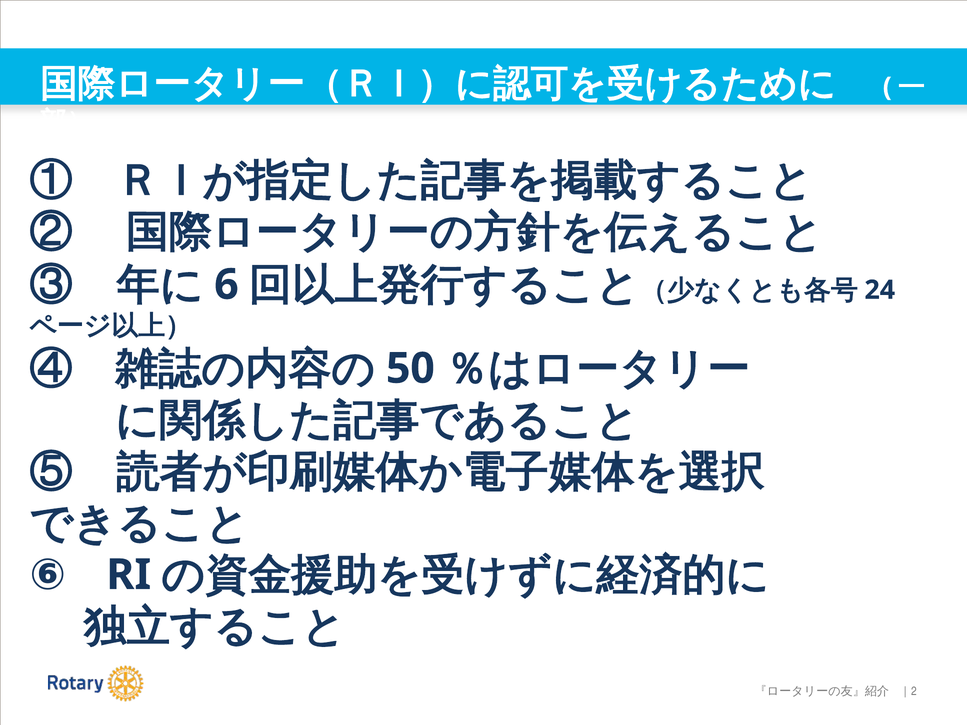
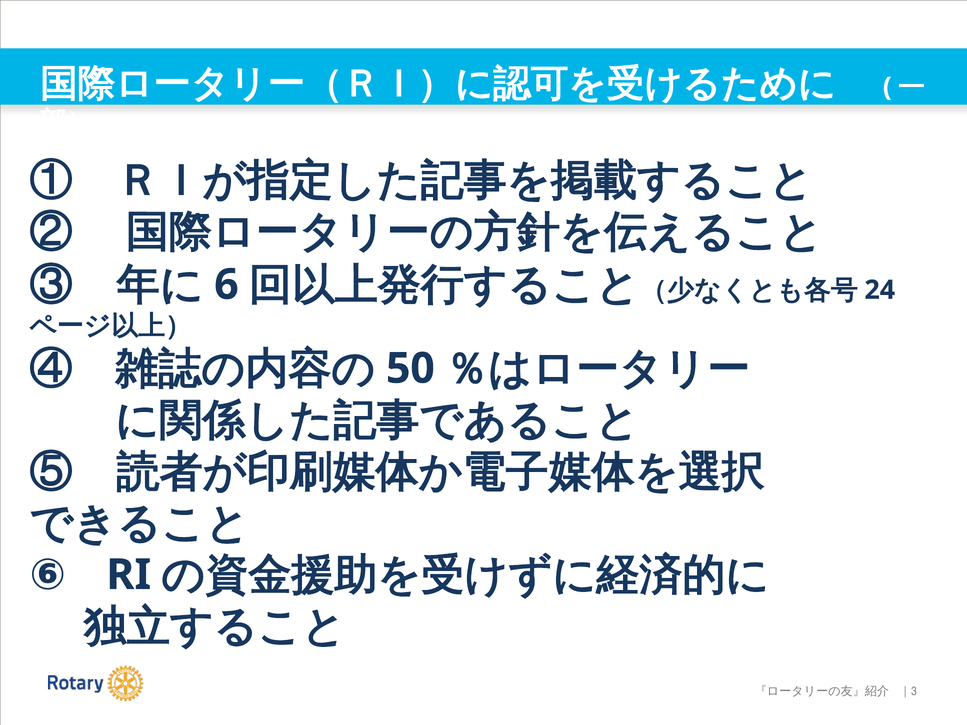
2: 2 -> 3
